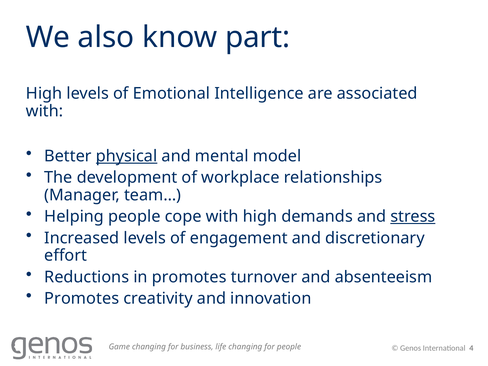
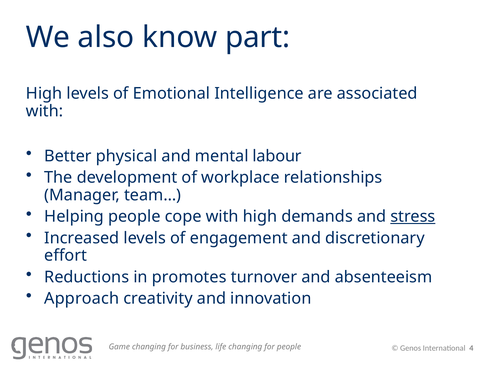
physical underline: present -> none
model: model -> labour
Promotes at (82, 298): Promotes -> Approach
